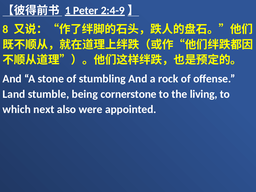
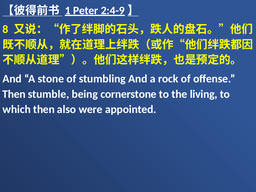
Land at (14, 94): Land -> Then
which next: next -> then
